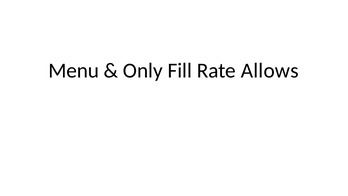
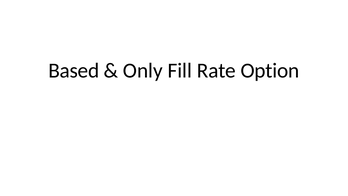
Menu: Menu -> Based
Allows: Allows -> Option
